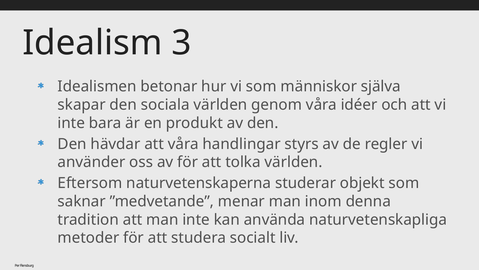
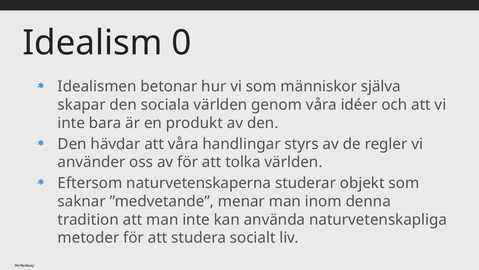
3: 3 -> 0
